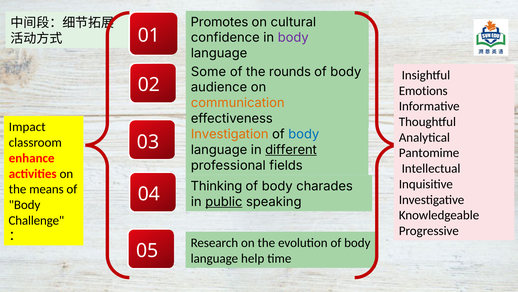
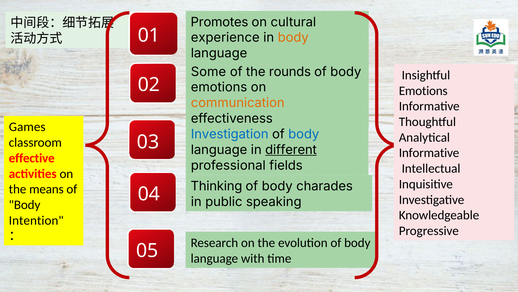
confidence: confidence -> experience
body at (293, 38) colour: purple -> orange
audience at (219, 87): audience -> emotions
Impact: Impact -> Games
Investigation colour: orange -> blue
Pantomime at (429, 153): Pantomime -> Informative
enhance: enhance -> effective
public underline: present -> none
Challenge: Challenge -> Intention
help: help -> with
